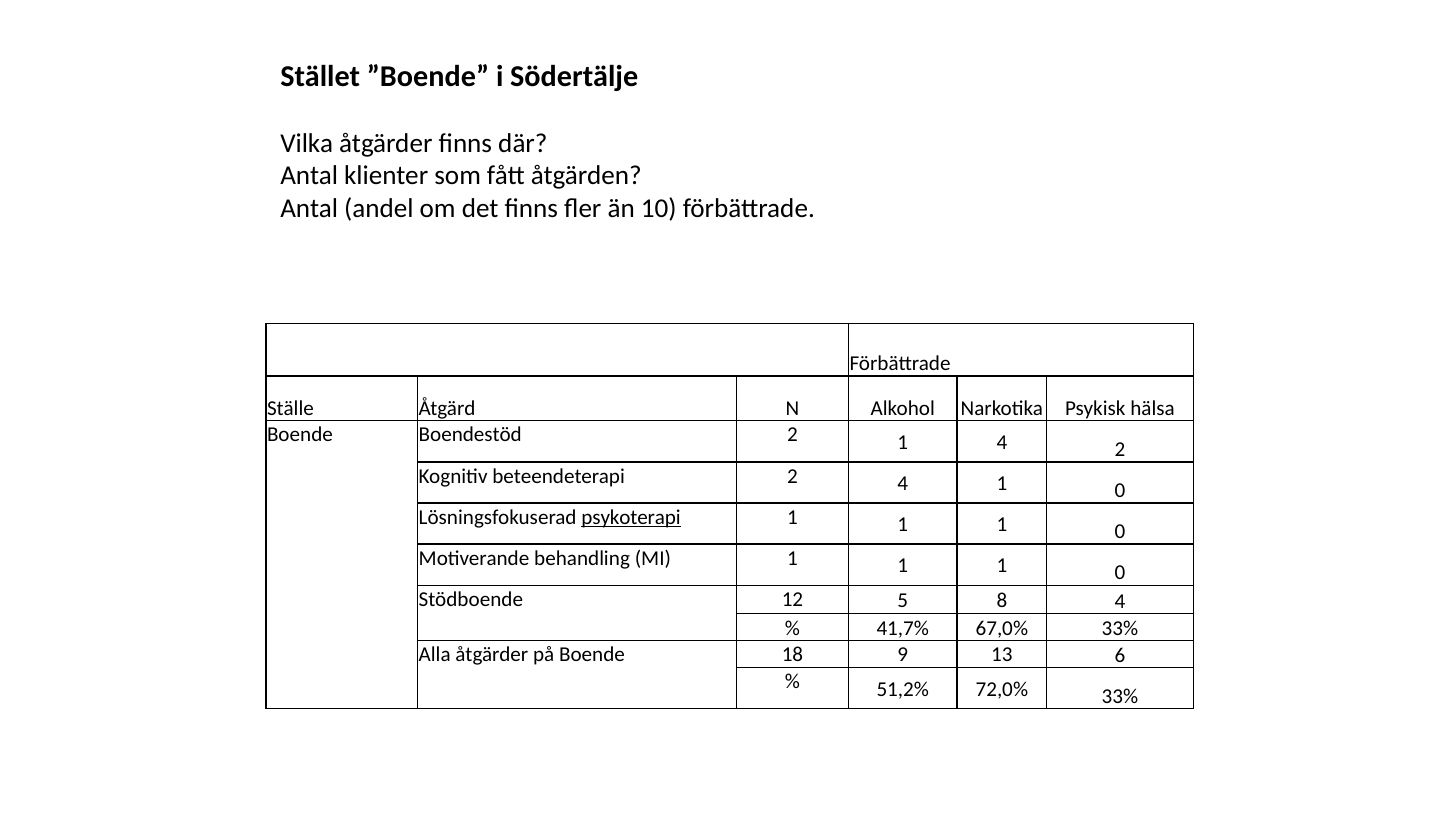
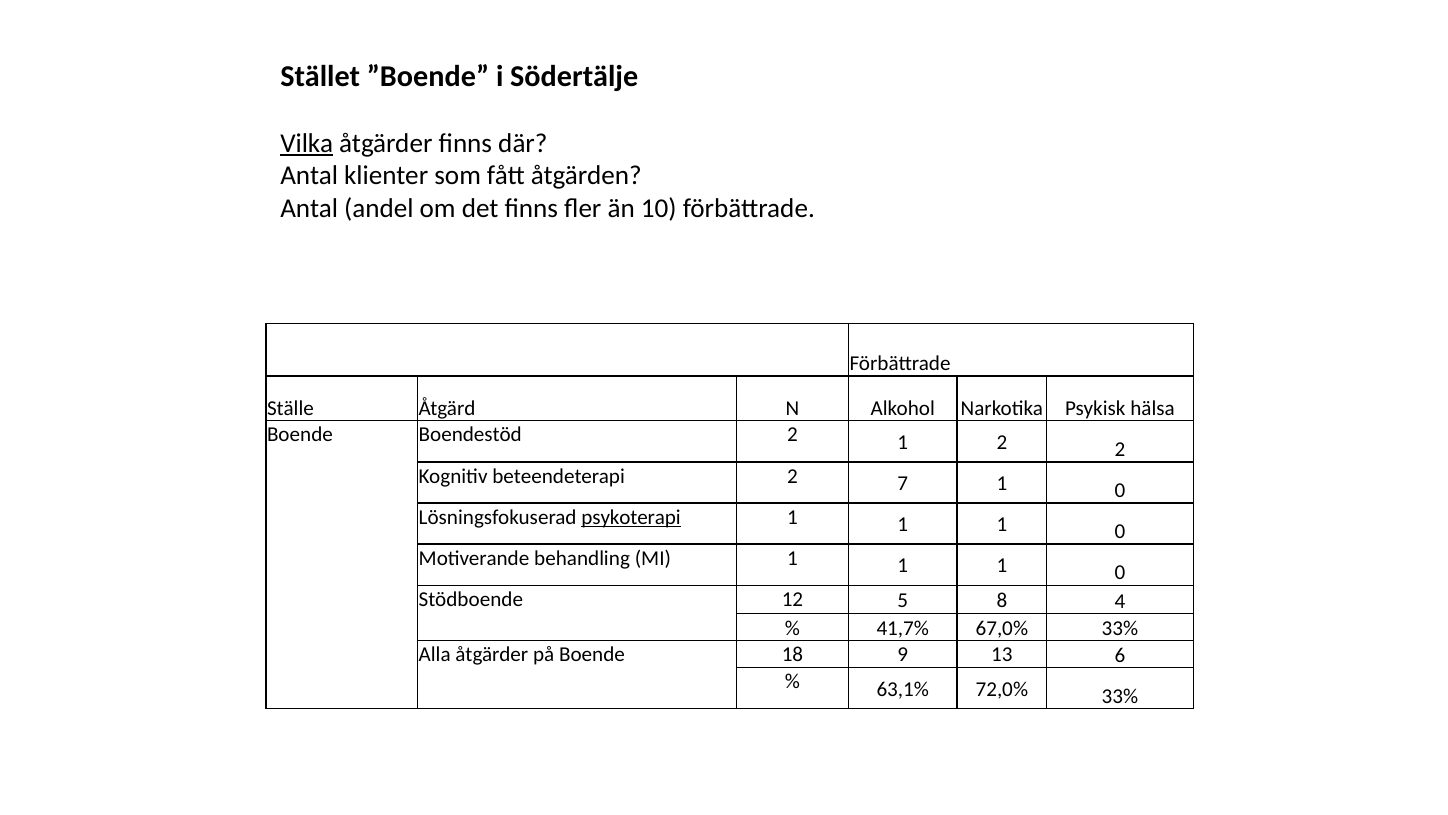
Vilka underline: none -> present
1 4: 4 -> 2
2 4: 4 -> 7
51,2%: 51,2% -> 63,1%
